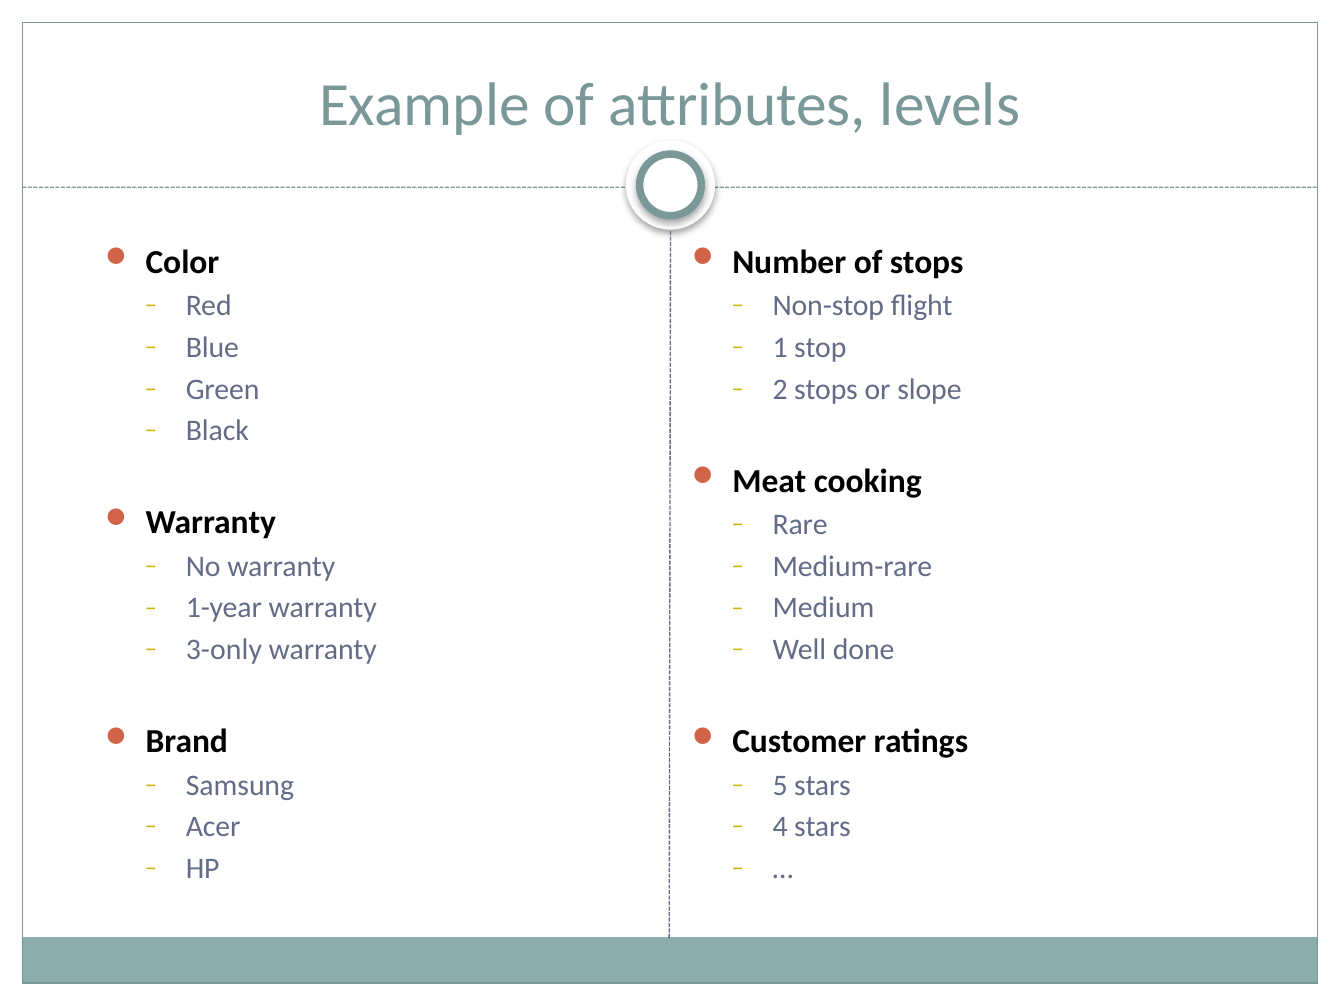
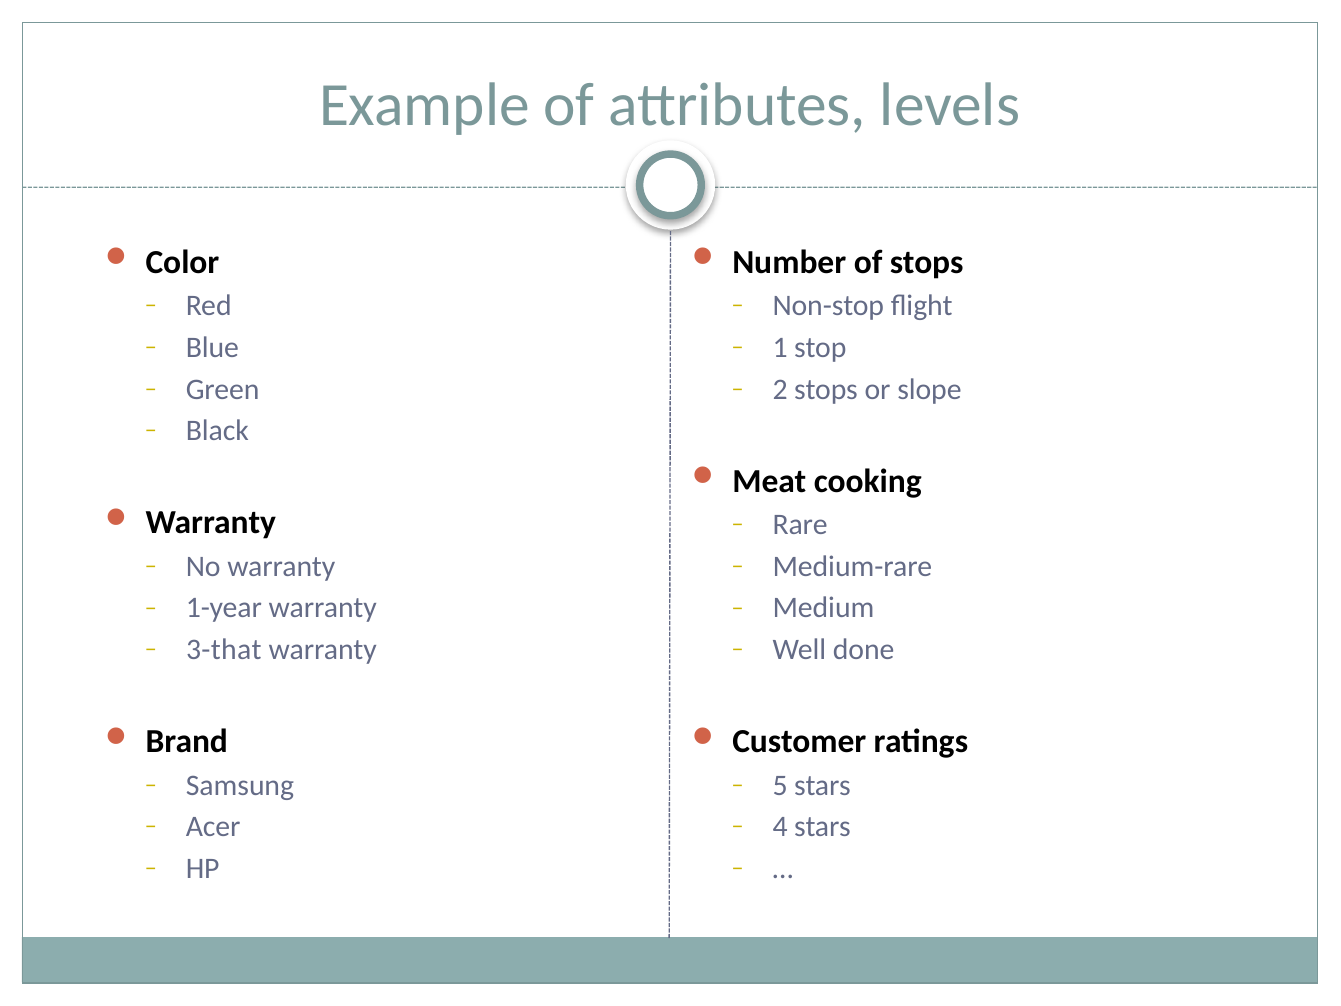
3-only: 3-only -> 3-that
